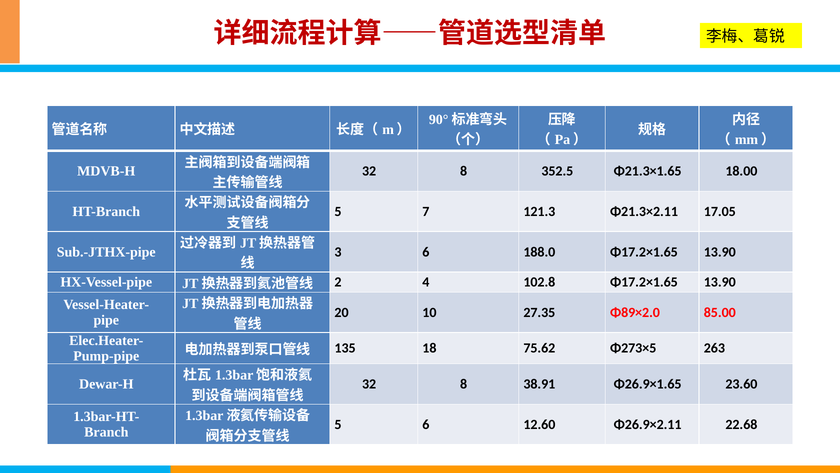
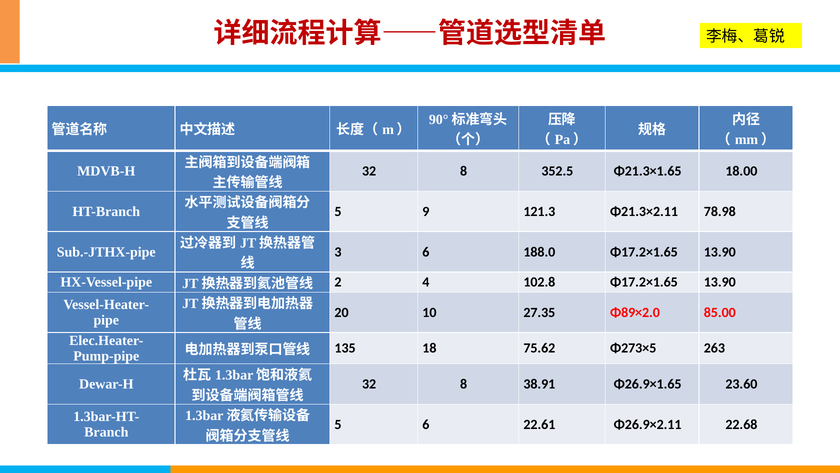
7: 7 -> 9
17.05: 17.05 -> 78.98
12.60: 12.60 -> 22.61
